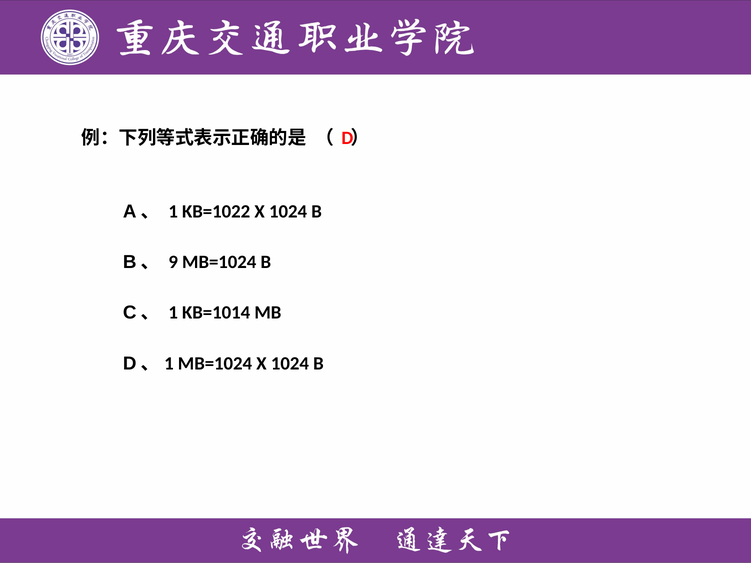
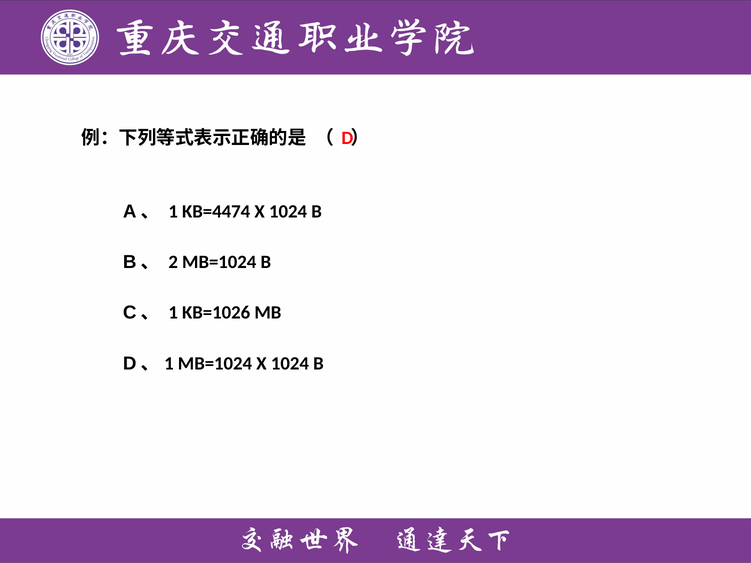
KB=1022: KB=1022 -> KB=4474
9: 9 -> 2
KB=1014: KB=1014 -> KB=1026
